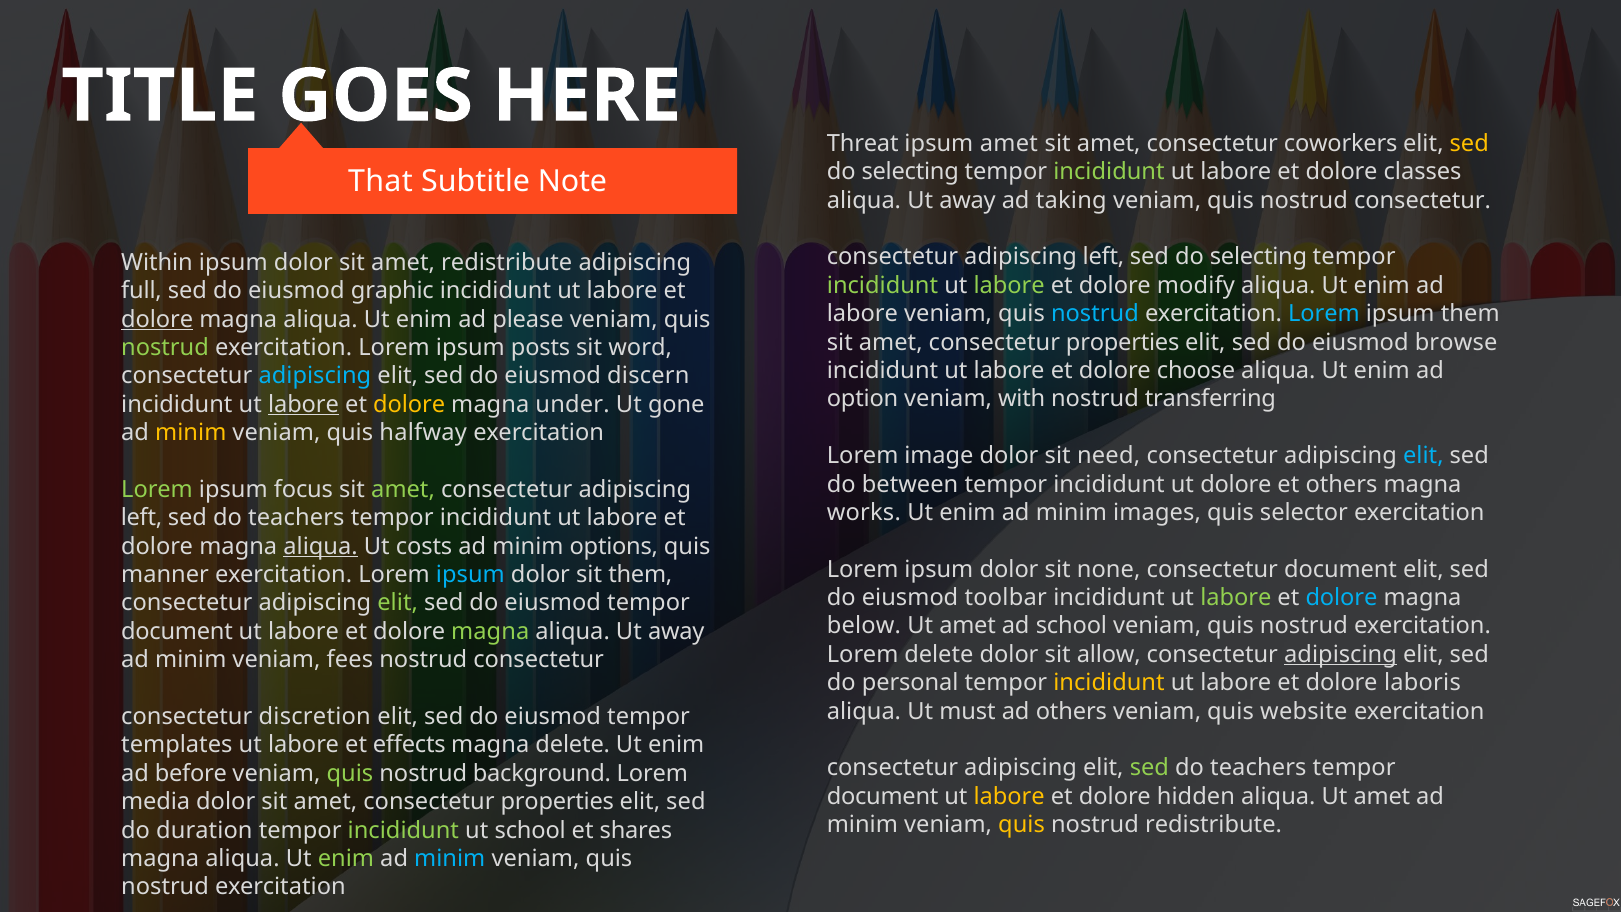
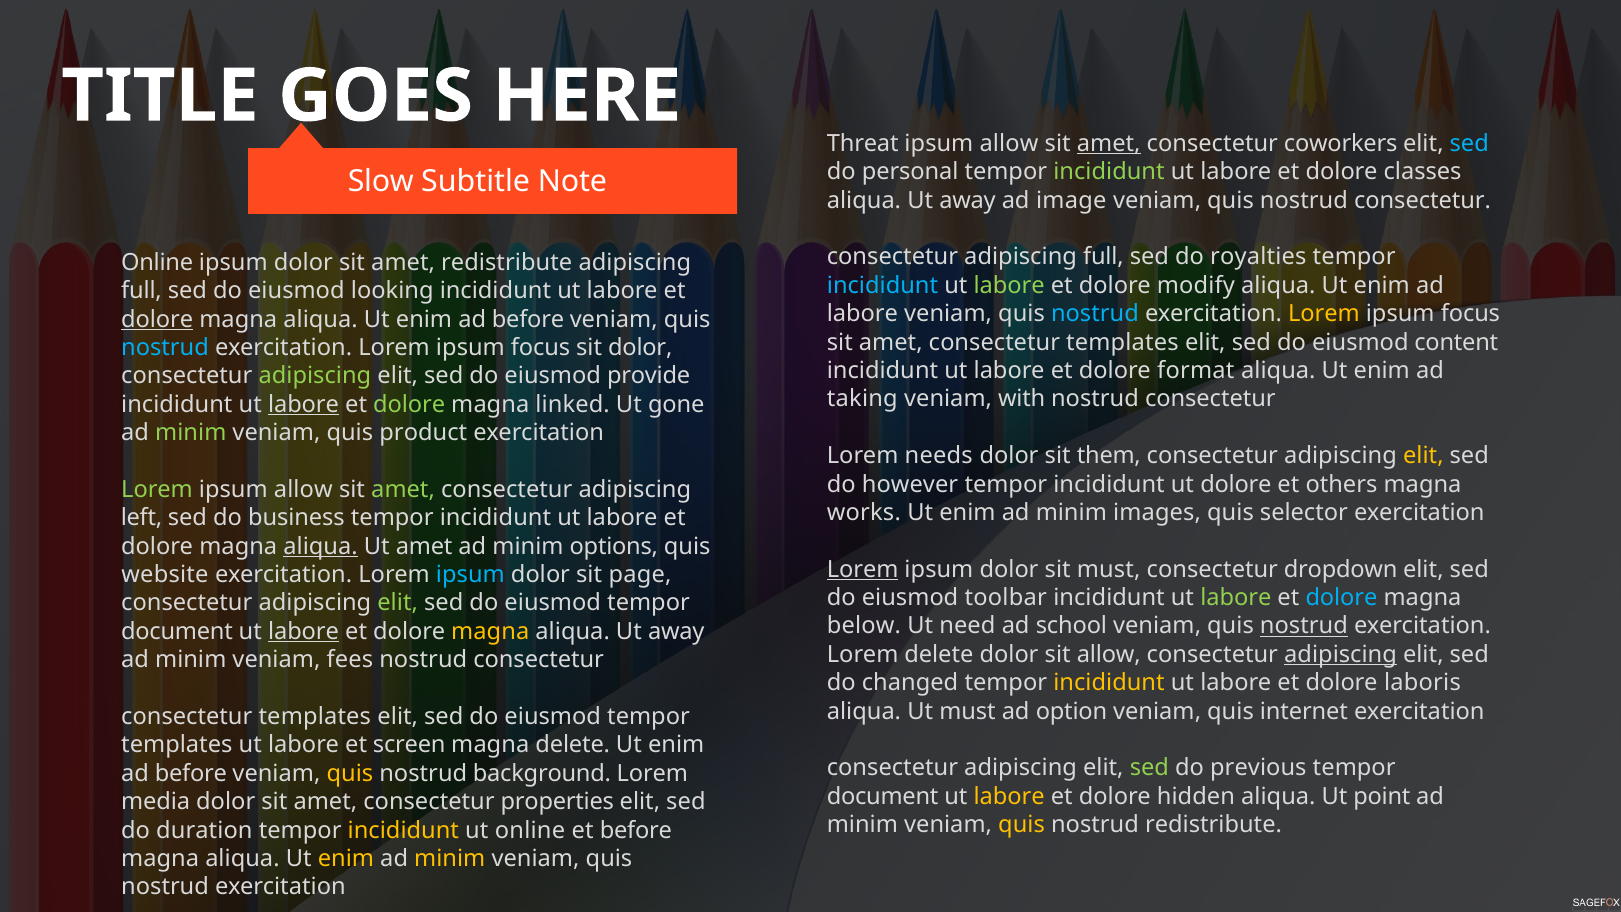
amet at (1009, 143): amet -> allow
amet at (1109, 143) underline: none -> present
sed at (1469, 143) colour: yellow -> light blue
selecting at (910, 172): selecting -> personal
That: That -> Slow
taking: taking -> image
left at (1103, 257): left -> full
selecting at (1258, 257): selecting -> royalties
Within at (157, 262): Within -> Online
incididunt at (883, 285) colour: light green -> light blue
graphic: graphic -> looking
Lorem at (1324, 314) colour: light blue -> yellow
them at (1470, 314): them -> focus
please at (528, 319): please -> before
properties at (1123, 342): properties -> templates
browse: browse -> content
nostrud at (165, 348) colour: light green -> light blue
posts at (541, 348): posts -> focus
sit word: word -> dolor
choose: choose -> format
adipiscing at (315, 376) colour: light blue -> light green
discern: discern -> provide
option: option -> taking
transferring at (1210, 399): transferring -> consectetur
dolore at (409, 404) colour: yellow -> light green
under: under -> linked
minim at (191, 433) colour: yellow -> light green
halfway: halfway -> product
image: image -> needs
need: need -> them
elit at (1423, 456) colour: light blue -> yellow
between: between -> however
focus at (303, 490): focus -> allow
teachers at (296, 518): teachers -> business
Ut costs: costs -> amet
Lorem at (863, 569) underline: none -> present
sit none: none -> must
consectetur document: document -> dropdown
manner: manner -> website
sit them: them -> page
amet at (968, 626): amet -> need
nostrud at (1304, 626) underline: none -> present
labore at (304, 631) underline: none -> present
magna at (490, 631) colour: light green -> yellow
personal: personal -> changed
ad others: others -> option
website: website -> internet
discretion at (315, 717): discretion -> templates
effects: effects -> screen
teachers at (1258, 768): teachers -> previous
quis at (350, 773) colour: light green -> yellow
aliqua Ut amet: amet -> point
incididunt at (403, 830) colour: light green -> yellow
ut school: school -> online
et shares: shares -> before
enim at (346, 858) colour: light green -> yellow
minim at (450, 858) colour: light blue -> yellow
